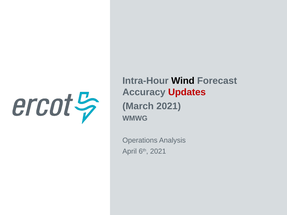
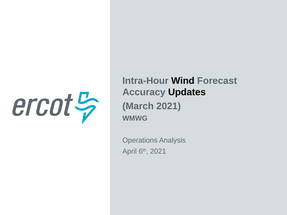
Updates colour: red -> black
